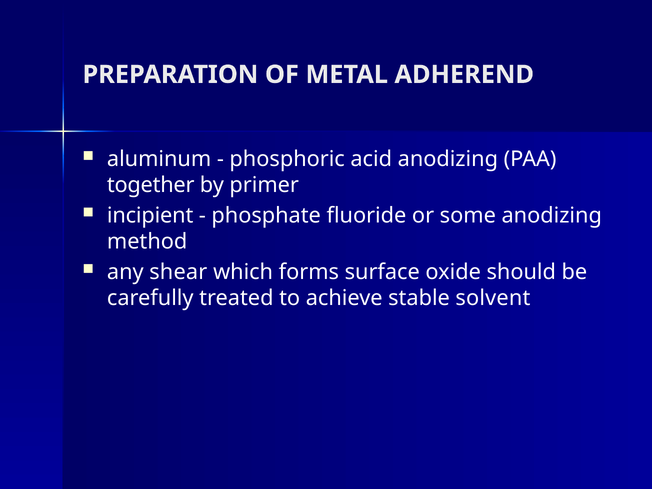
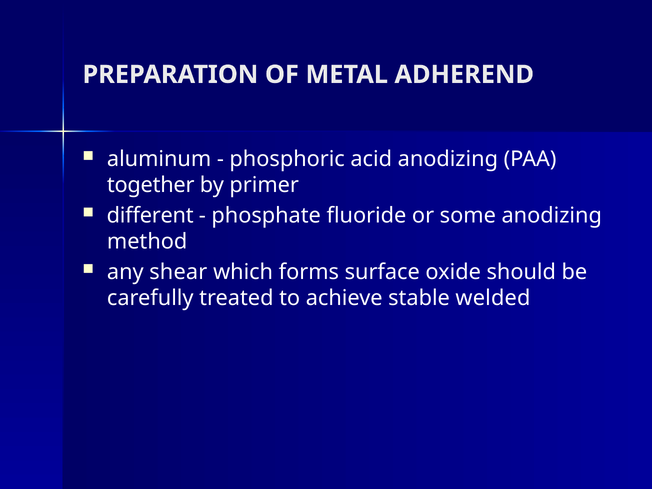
incipient: incipient -> different
solvent: solvent -> welded
